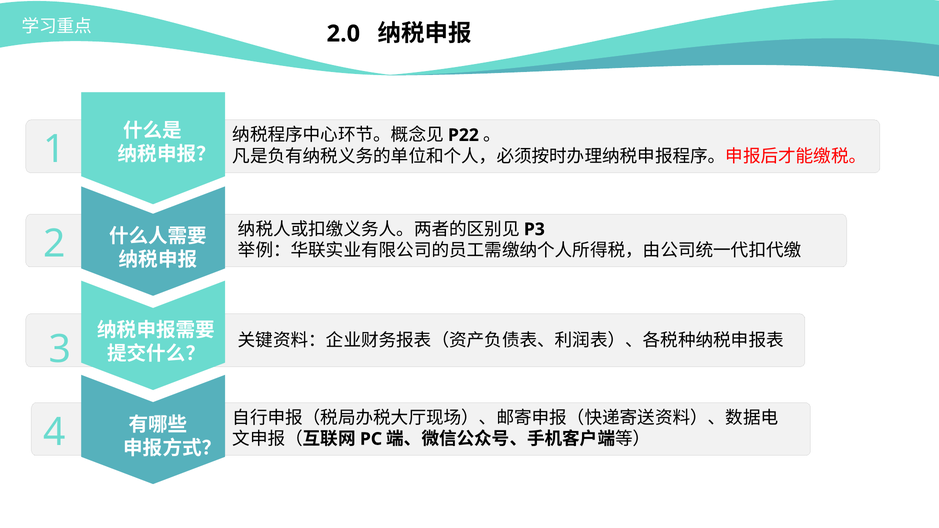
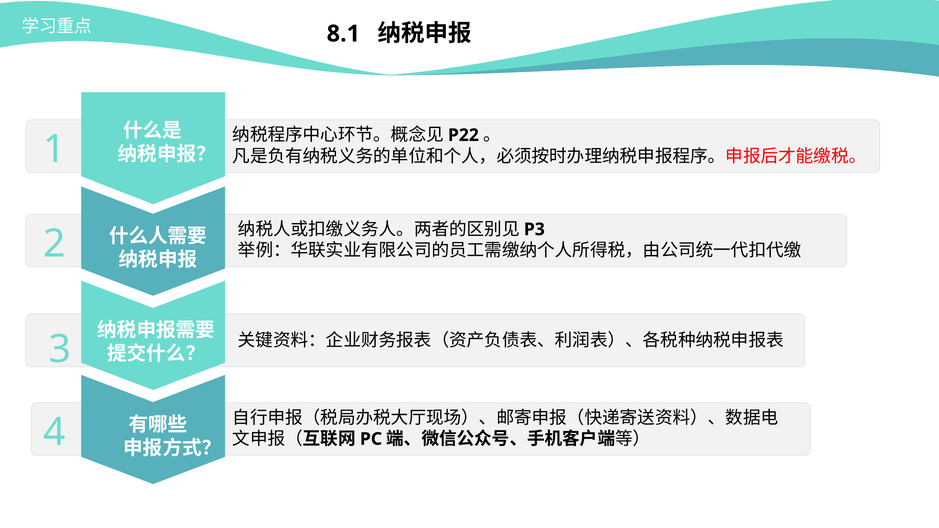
2.0: 2.0 -> 8.1
